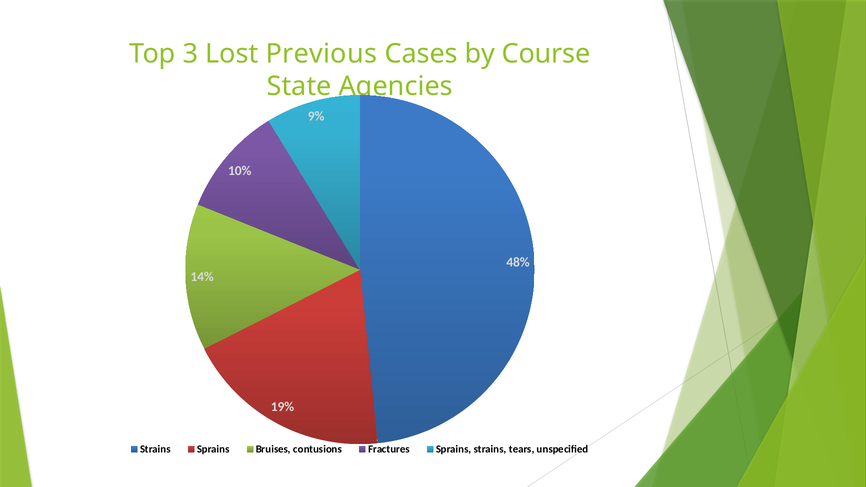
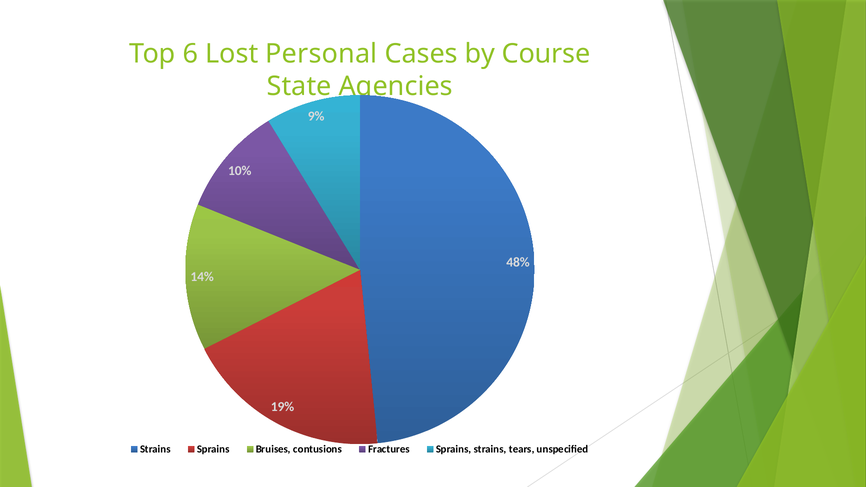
3: 3 -> 6
Previous: Previous -> Personal
